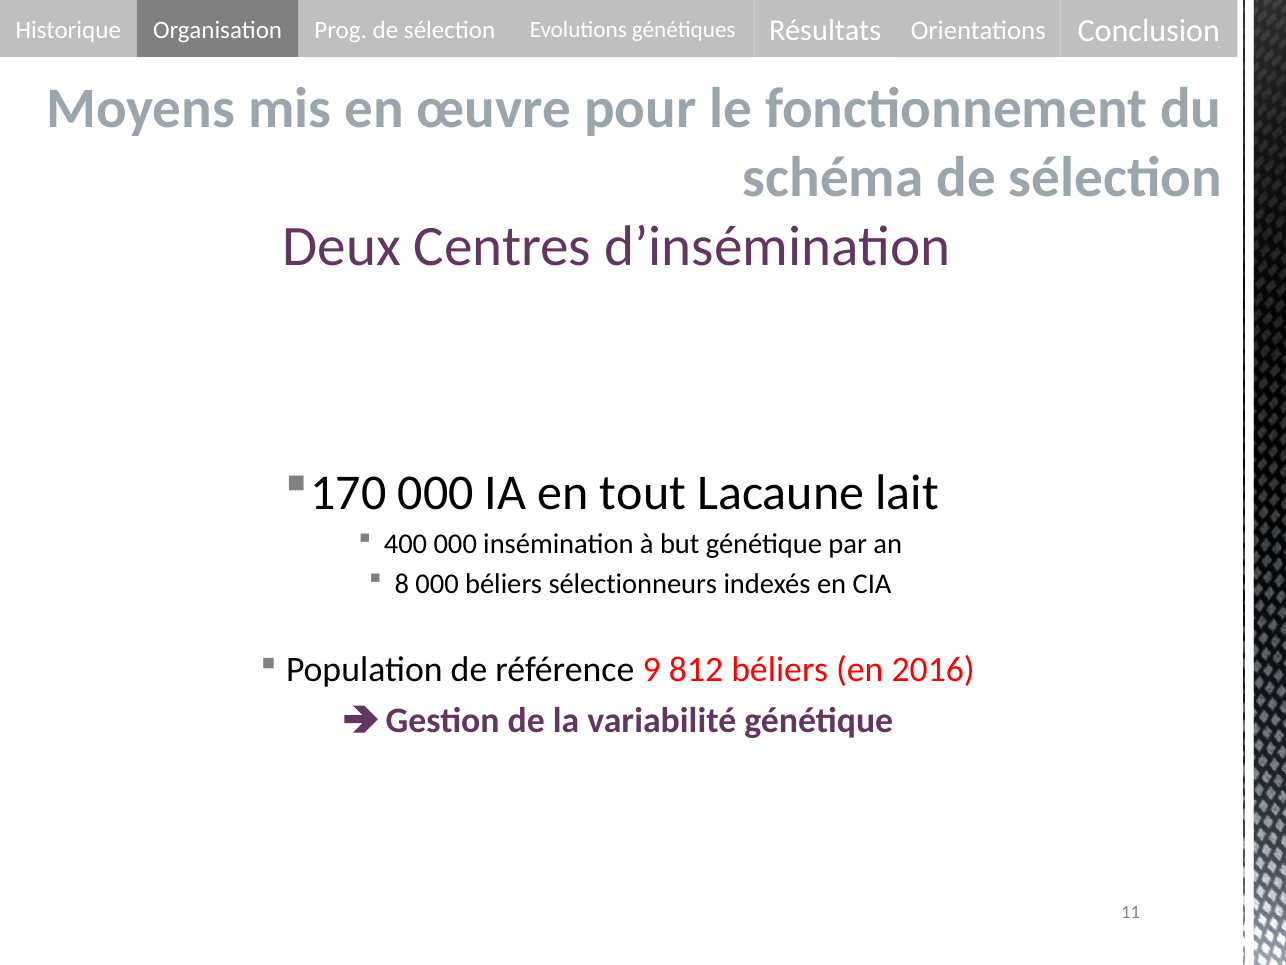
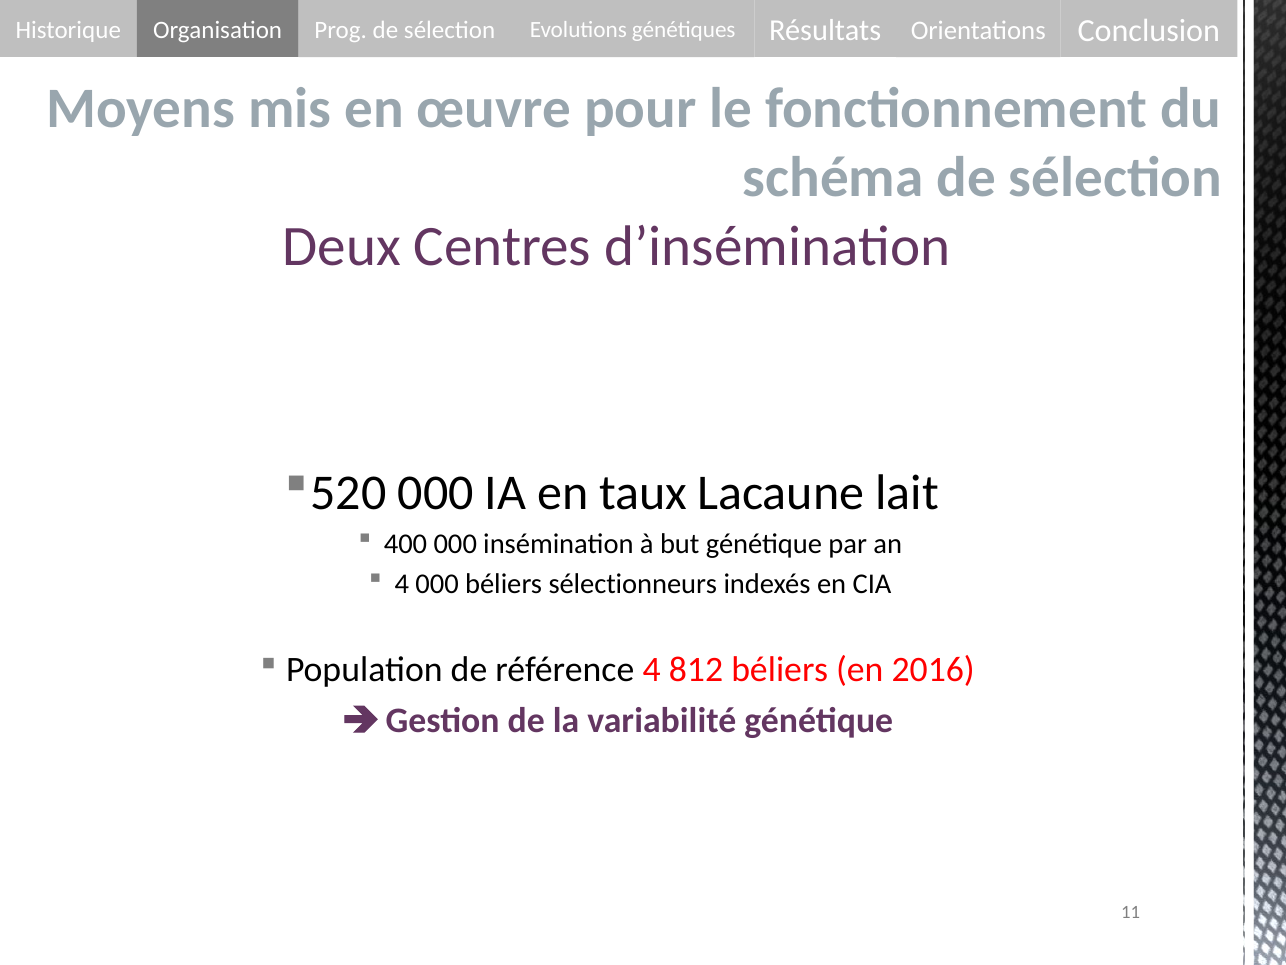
170: 170 -> 520
tout: tout -> taux
8 at (402, 584): 8 -> 4
référence 9: 9 -> 4
